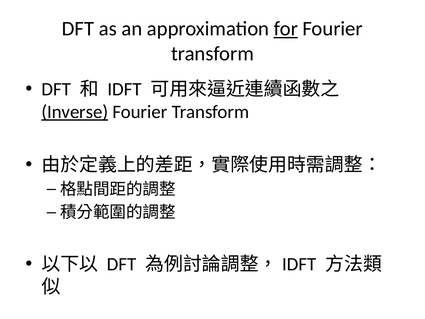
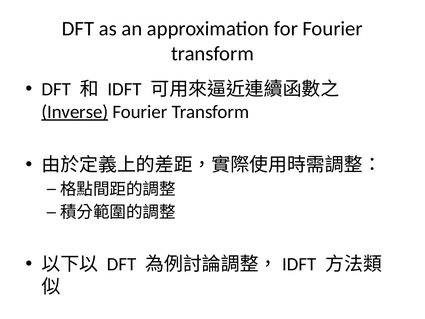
for underline: present -> none
